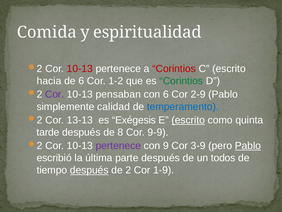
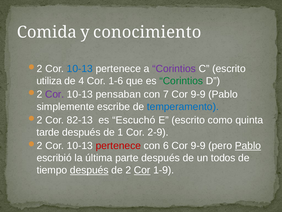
espiritualidad: espiritualidad -> conocimiento
10-13 at (80, 69) colour: red -> blue
Corintios at (174, 69) colour: red -> purple
hacia: hacia -> utiliza
de 6: 6 -> 4
1-2: 1-2 -> 1-6
con 6: 6 -> 7
2-9 at (198, 94): 2-9 -> 9-9
calidad: calidad -> escribe
13-13: 13-13 -> 82-13
Exégesis: Exégesis -> Escuchó
escrito at (188, 120) underline: present -> none
8: 8 -> 1
9-9: 9-9 -> 2-9
pertenece at (118, 145) colour: purple -> red
9: 9 -> 6
3-9 at (198, 145): 3-9 -> 9-9
Cor at (142, 170) underline: none -> present
